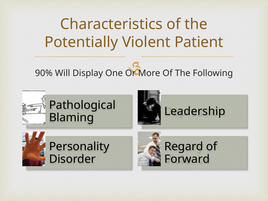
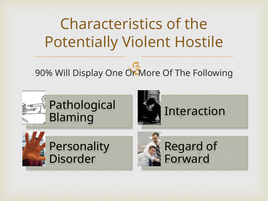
Patient: Patient -> Hostile
Leadership: Leadership -> Interaction
